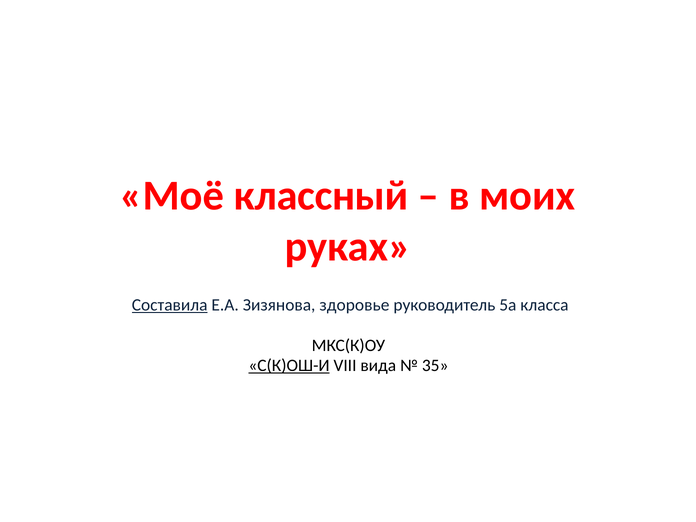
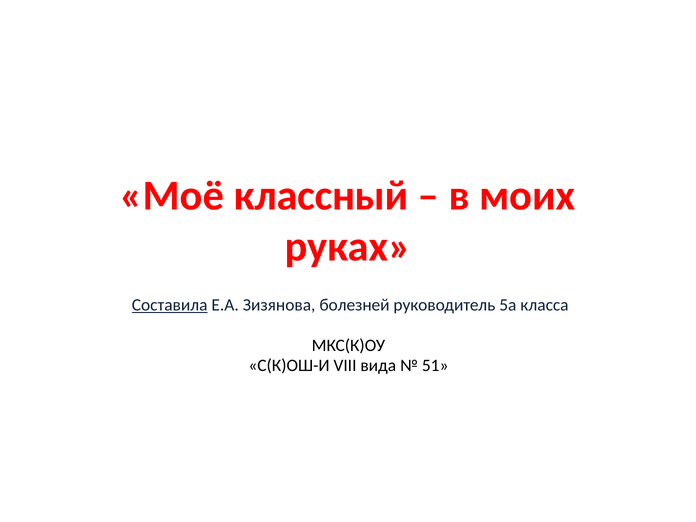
здоровье: здоровье -> болезней
С(К)ОШ-И underline: present -> none
35: 35 -> 51
